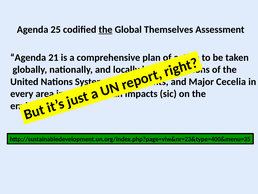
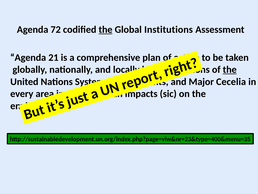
25: 25 -> 72
Themselves: Themselves -> Institutions
the at (230, 69) underline: none -> present
